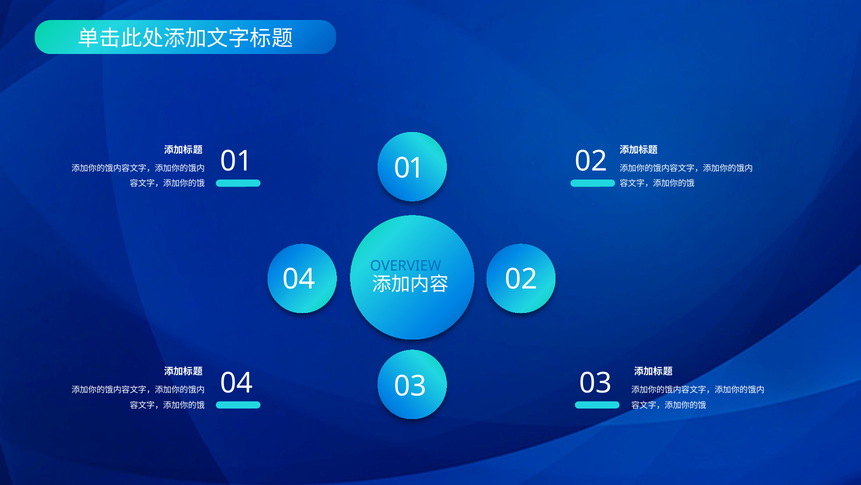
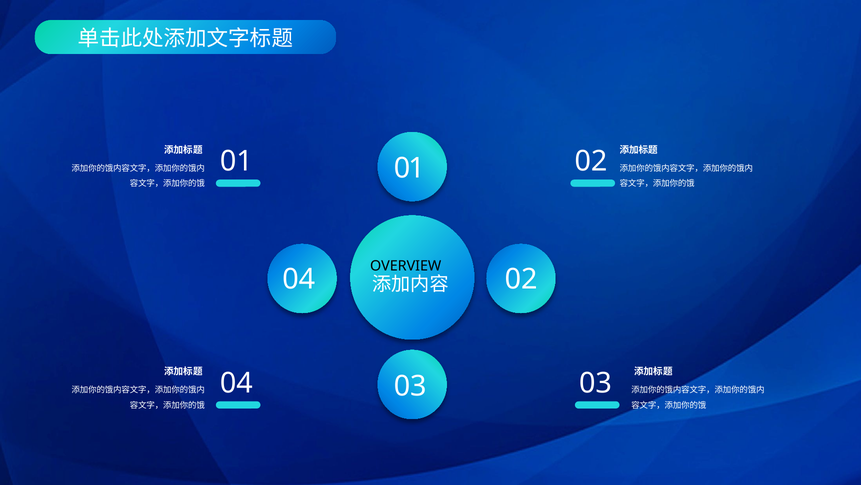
OVERVIEW colour: blue -> black
